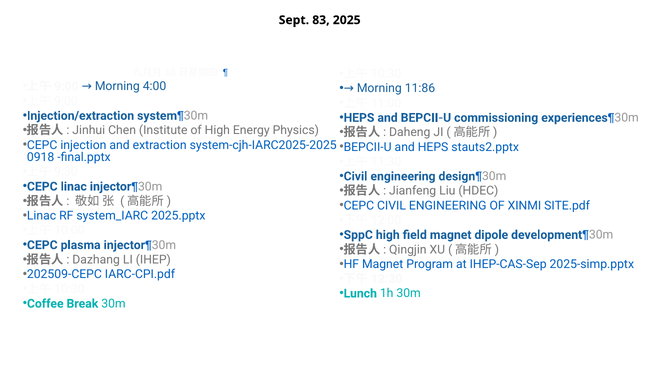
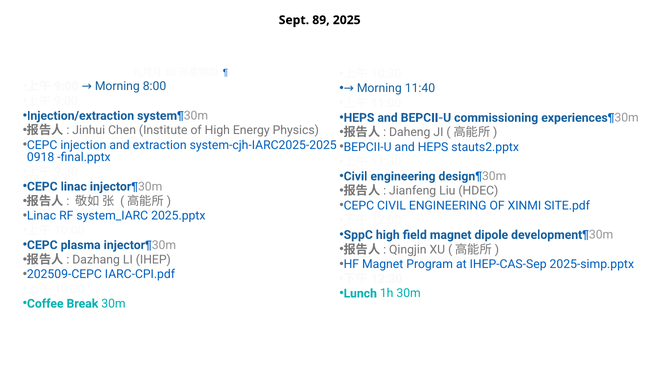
83: 83 -> 89
4:00: 4:00 -> 8:00
11:86: 11:86 -> 11:40
